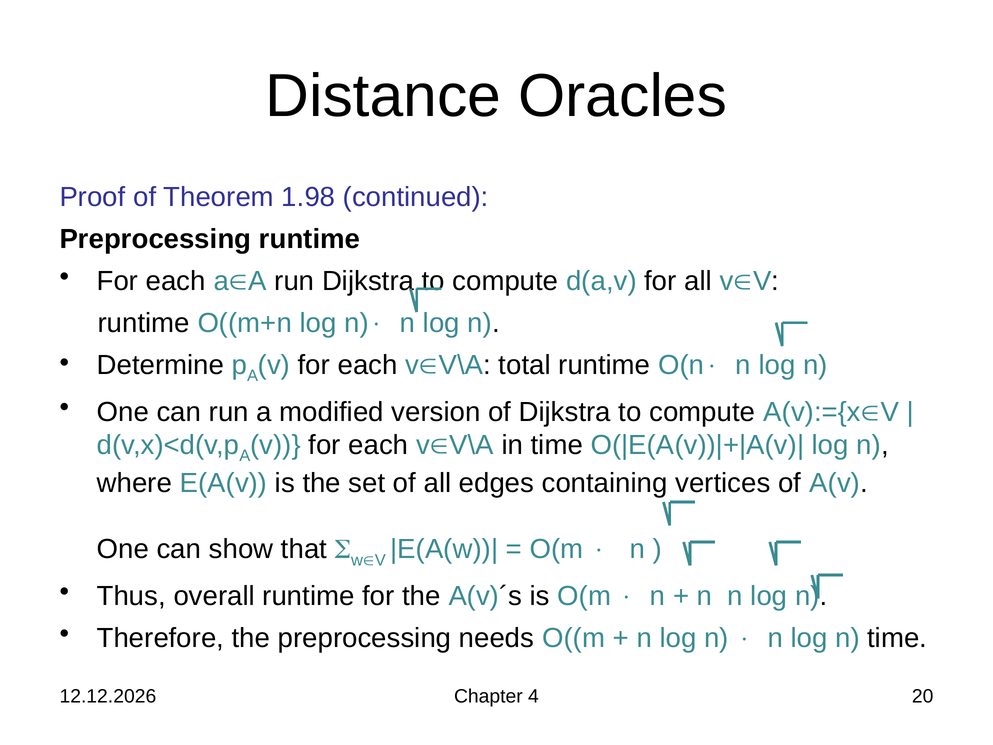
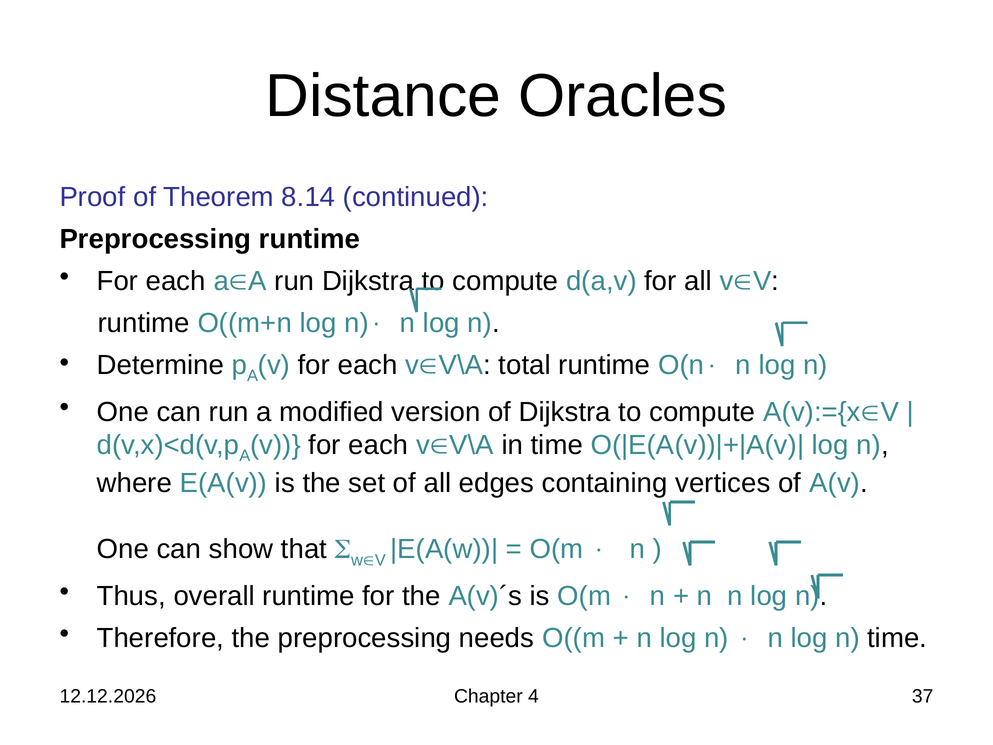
1.98: 1.98 -> 8.14
20: 20 -> 37
